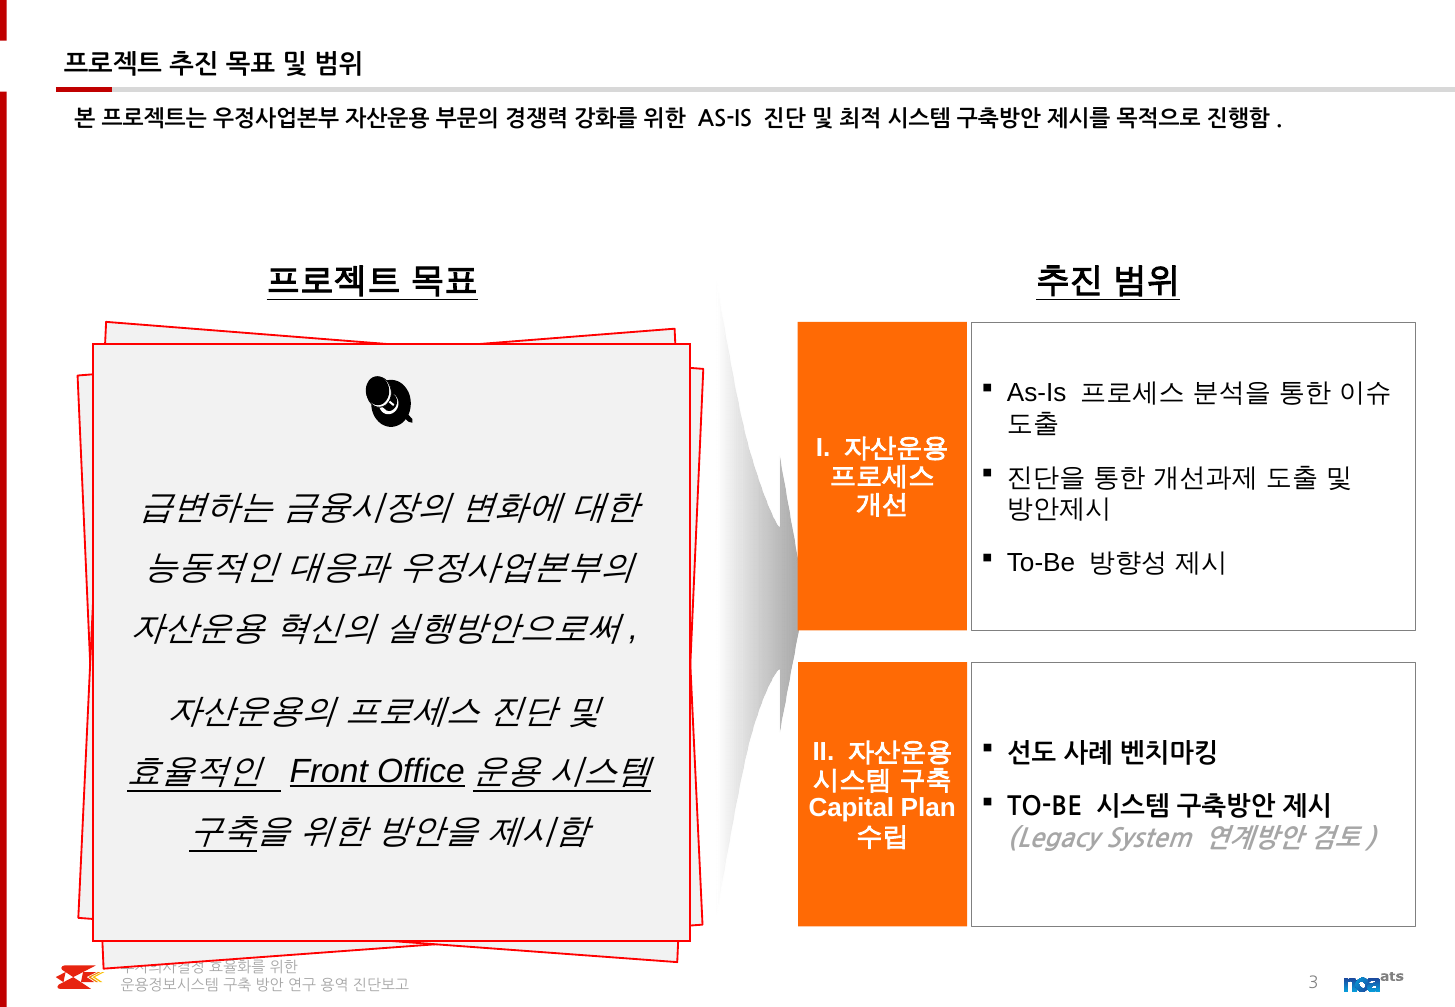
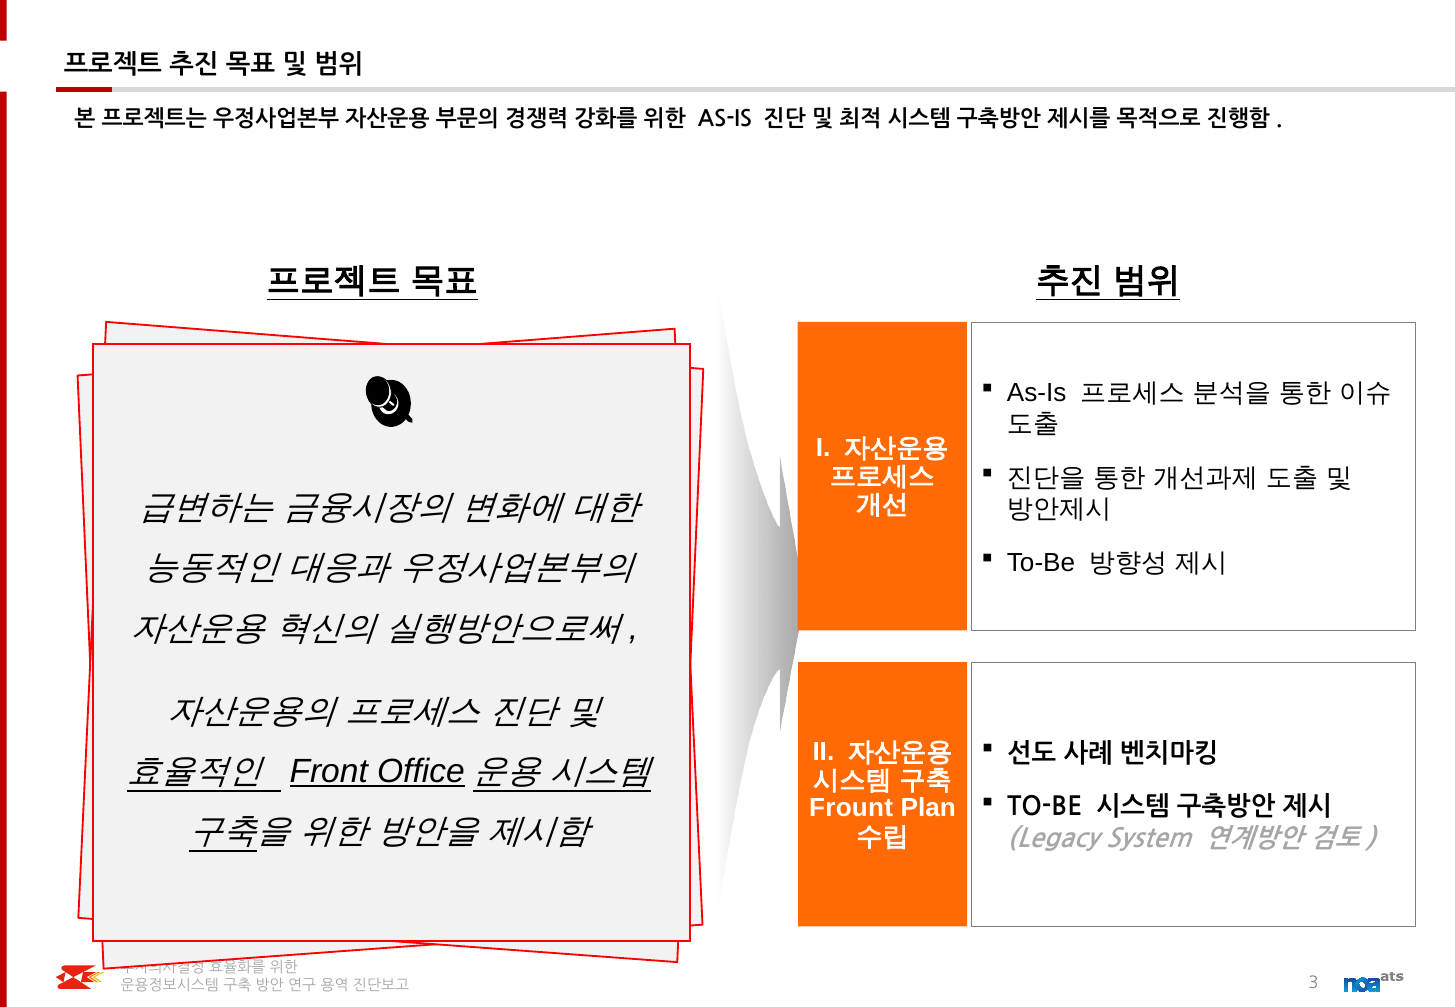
Capital: Capital -> Frount
